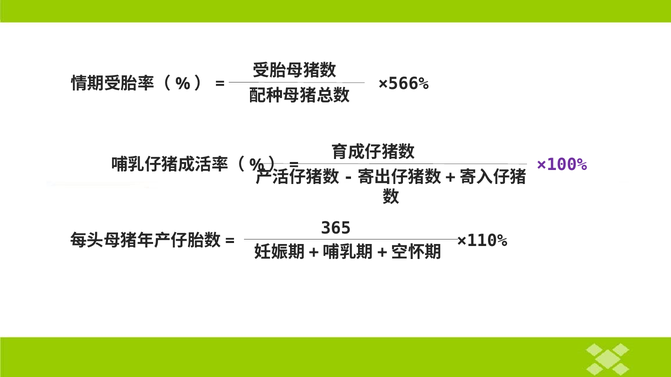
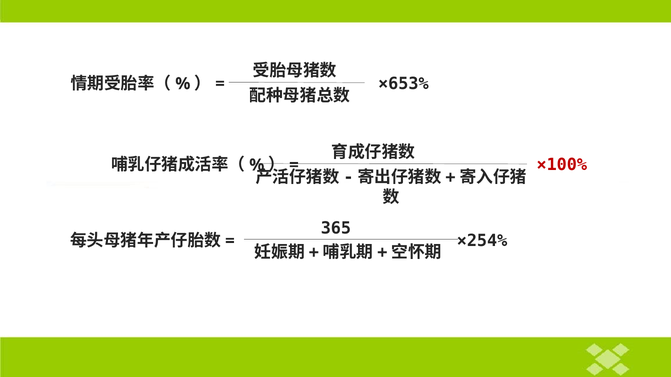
×566%: ×566% -> ×653%
×100% colour: purple -> red
×110%: ×110% -> ×254%
